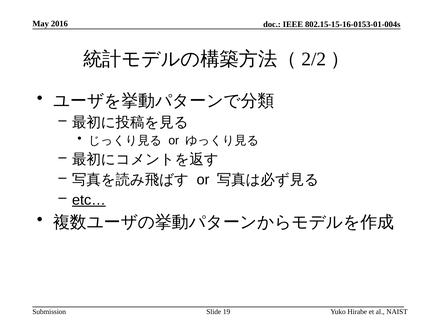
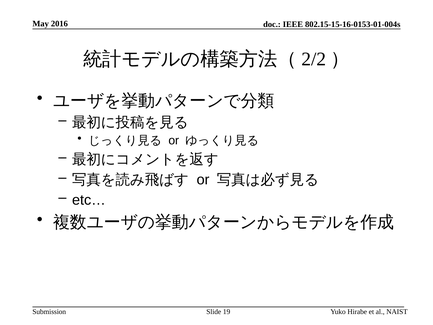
etc… underline: present -> none
